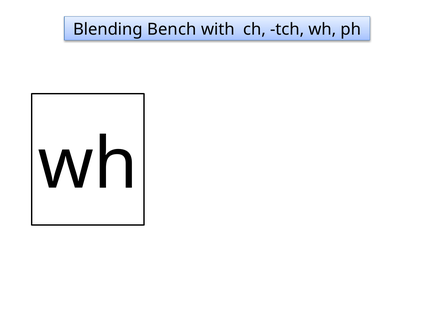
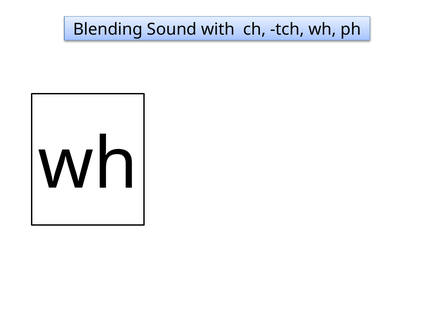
Bench: Bench -> Sound
